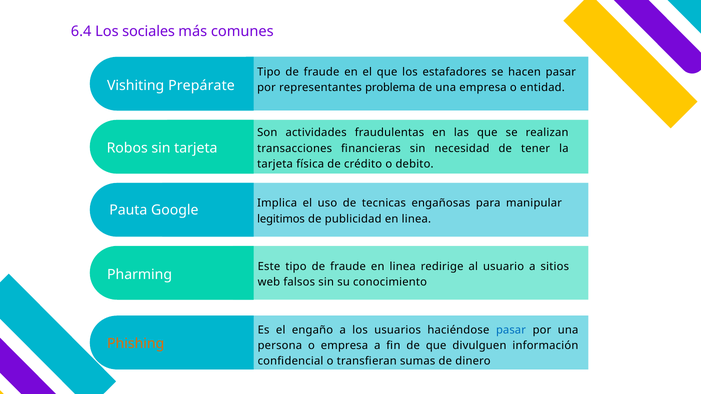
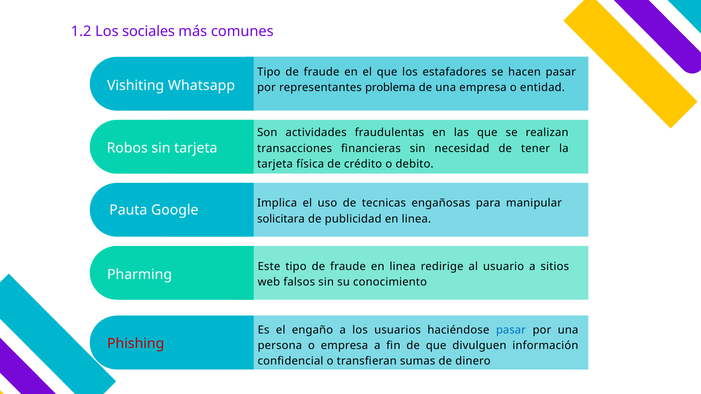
6.4: 6.4 -> 1.2
Prepárate: Prepárate -> Whatsapp
legitimos: legitimos -> solicitara
Phishing colour: orange -> red
